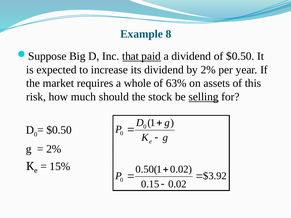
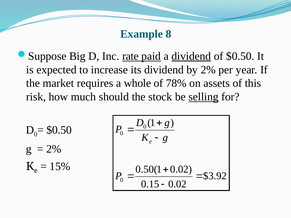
that: that -> rate
dividend at (191, 56) underline: none -> present
63%: 63% -> 78%
